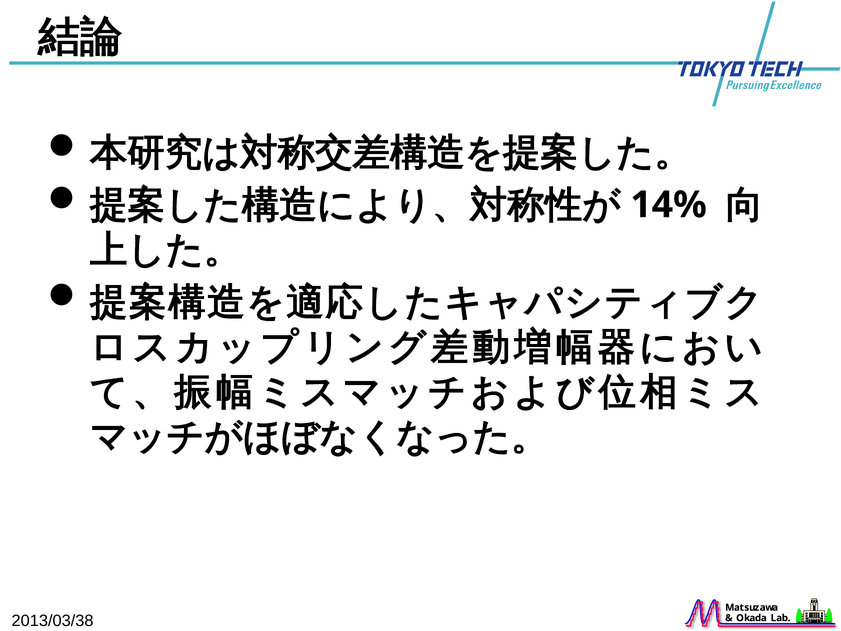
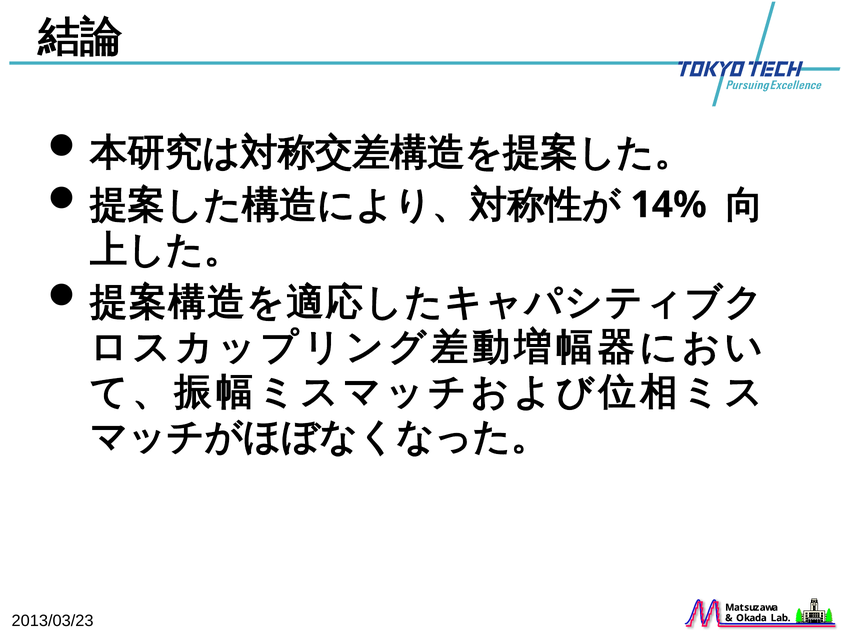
2013/03/38: 2013/03/38 -> 2013/03/23
